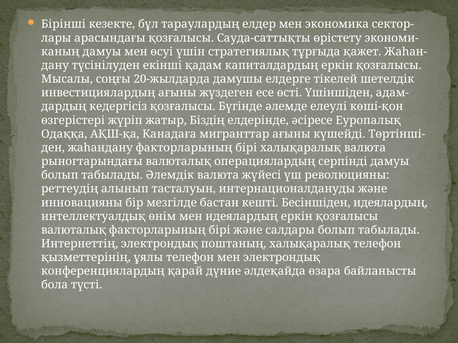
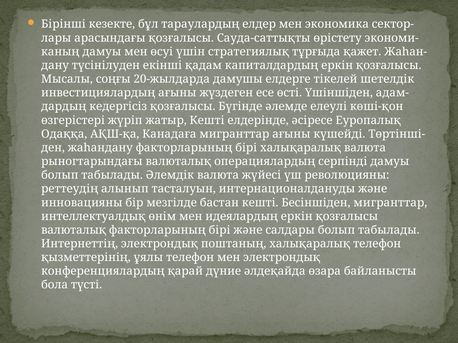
жатыр Біздің: Біздің -> Кешті
Бесіншіден идеялардың: идеялардың -> мигранттар
